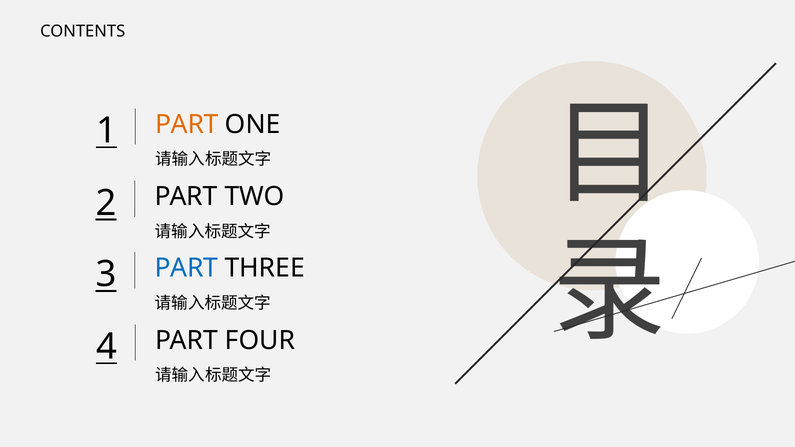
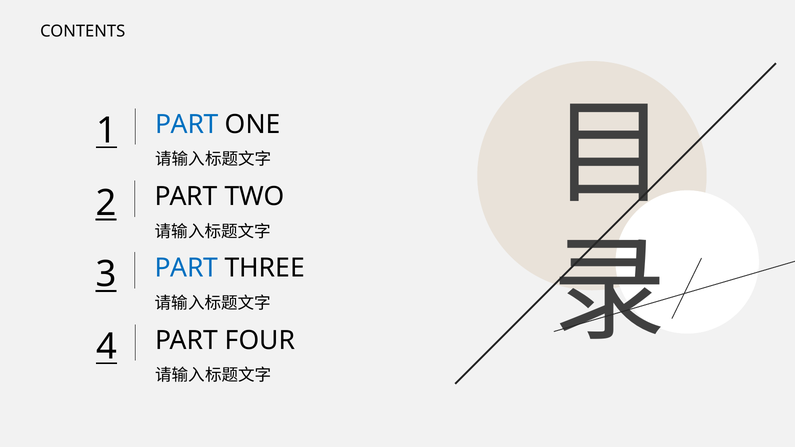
PART at (187, 124) colour: orange -> blue
